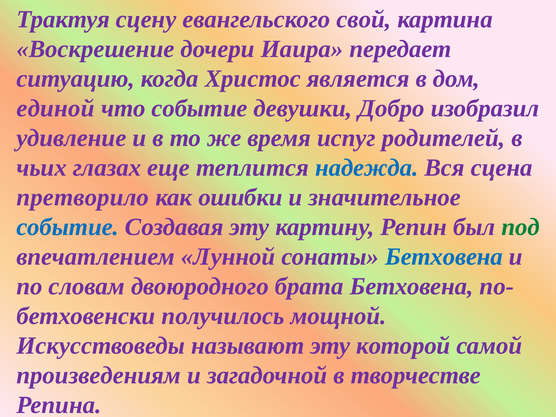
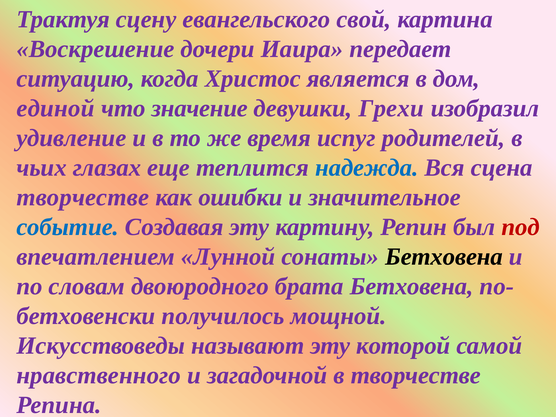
что событие: событие -> значение
Добро: Добро -> Грехи
претворило at (83, 197): претворило -> творчестве
под colour: green -> red
Бетховена at (444, 257) colour: blue -> black
произведениям: произведениям -> нравственного
